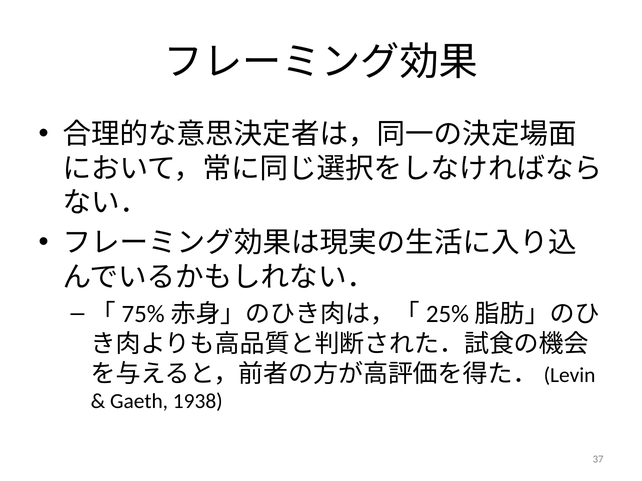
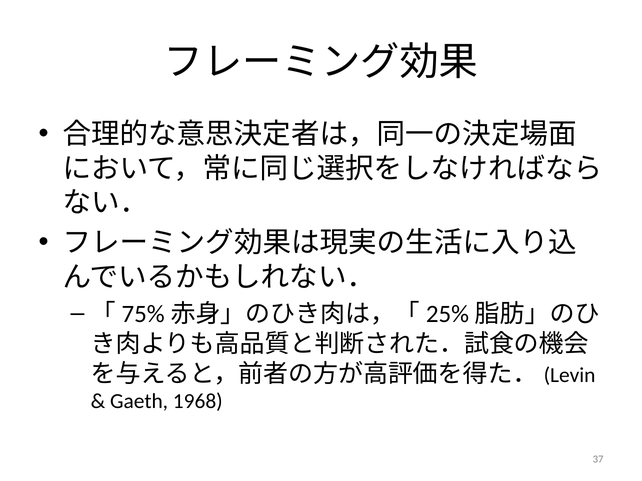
1938: 1938 -> 1968
